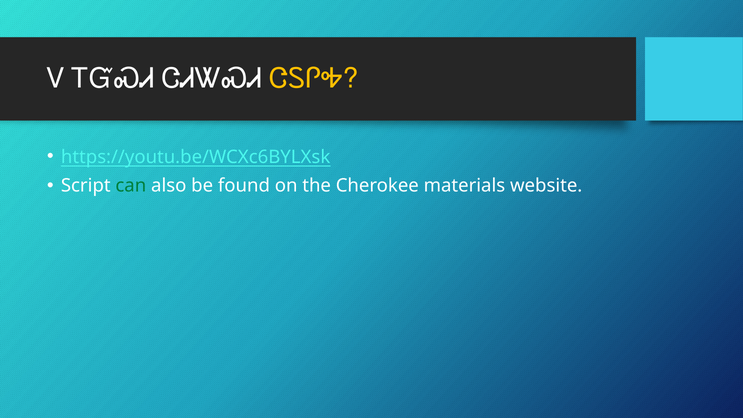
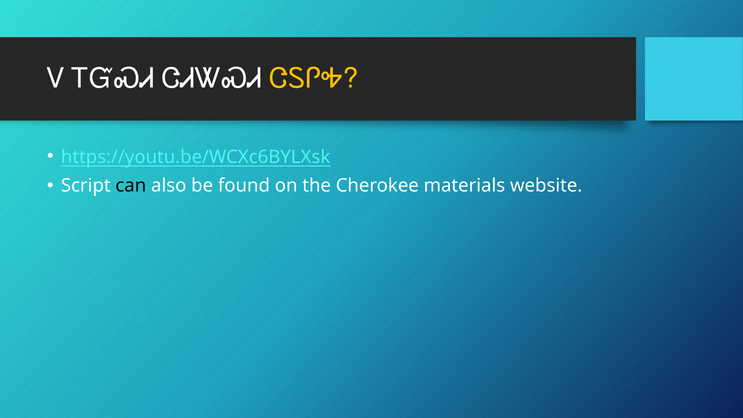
can colour: green -> black
